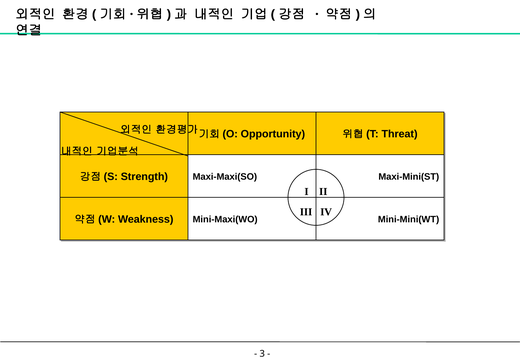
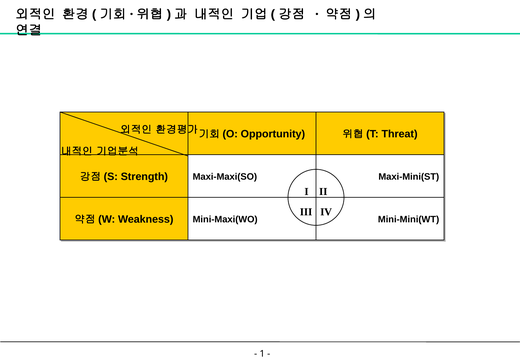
3: 3 -> 1
